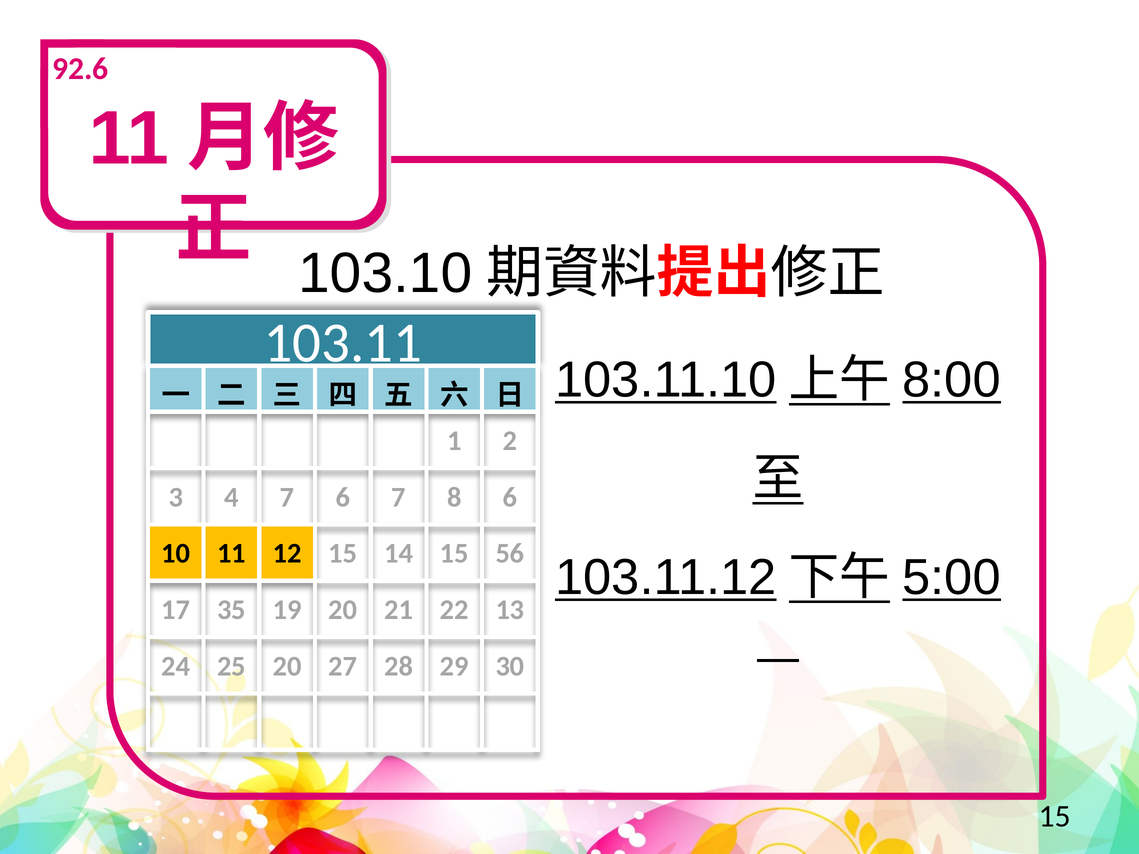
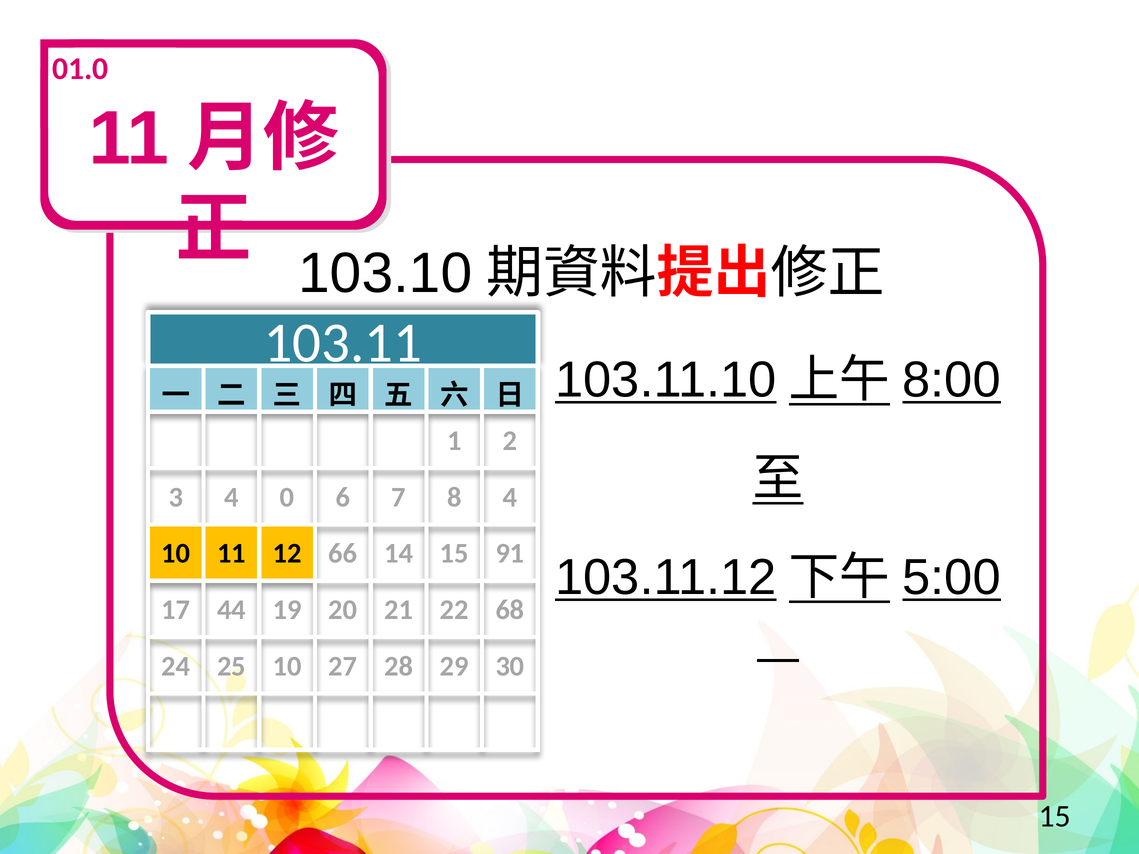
92.6: 92.6 -> 01.0
4 7: 7 -> 0
8 6: 6 -> 4
12 15: 15 -> 66
56: 56 -> 91
35: 35 -> 44
13: 13 -> 68
25 20: 20 -> 10
